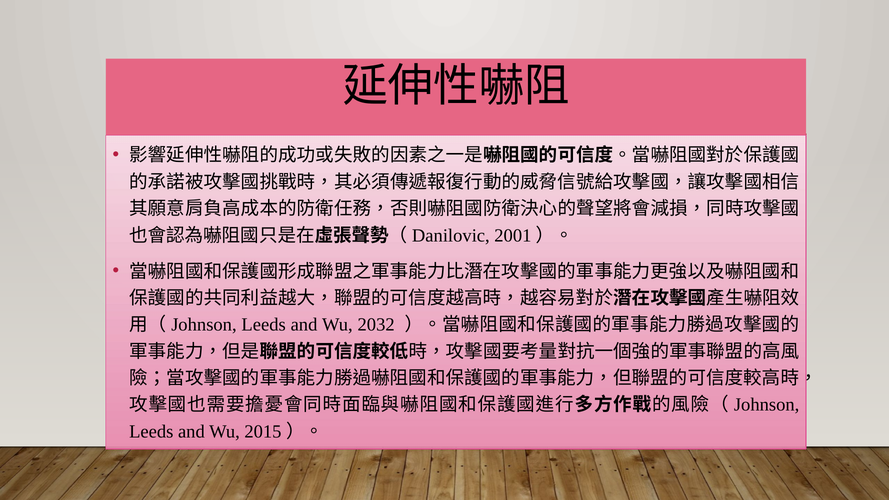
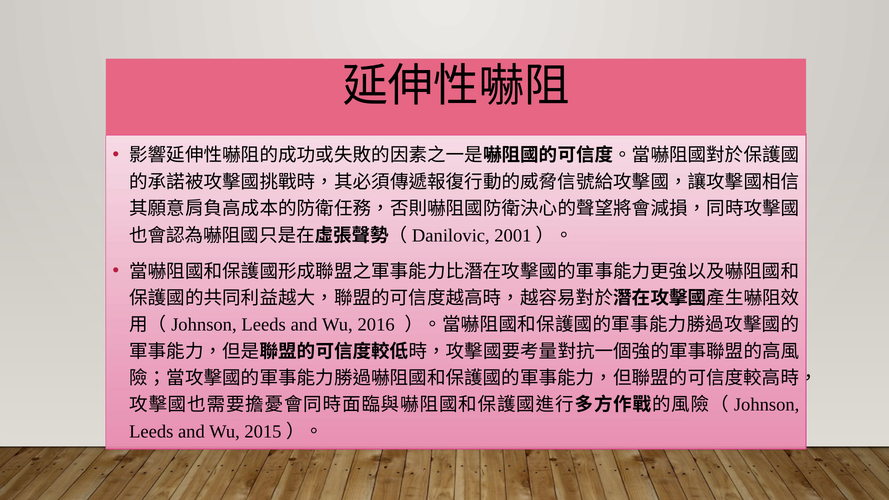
2032: 2032 -> 2016
